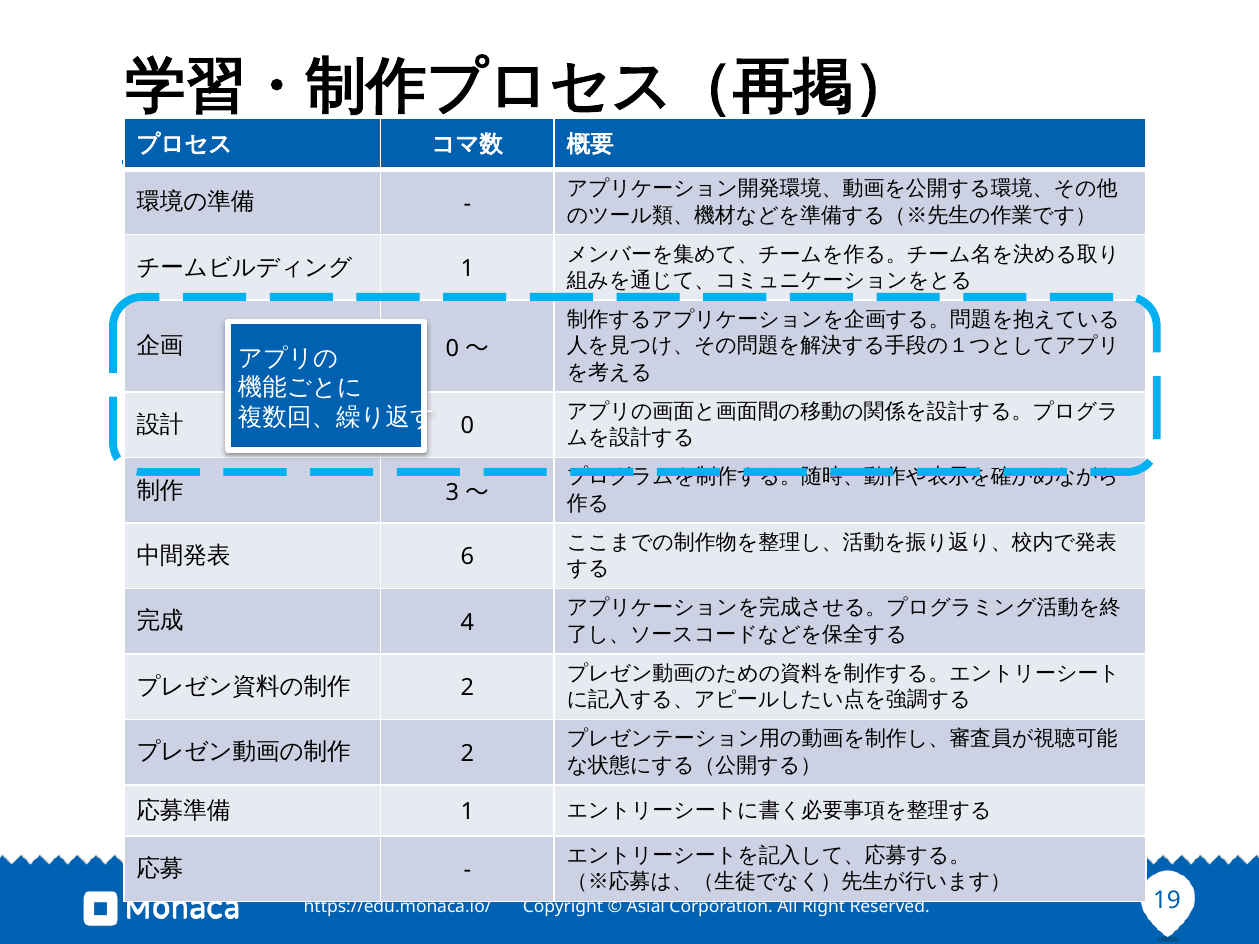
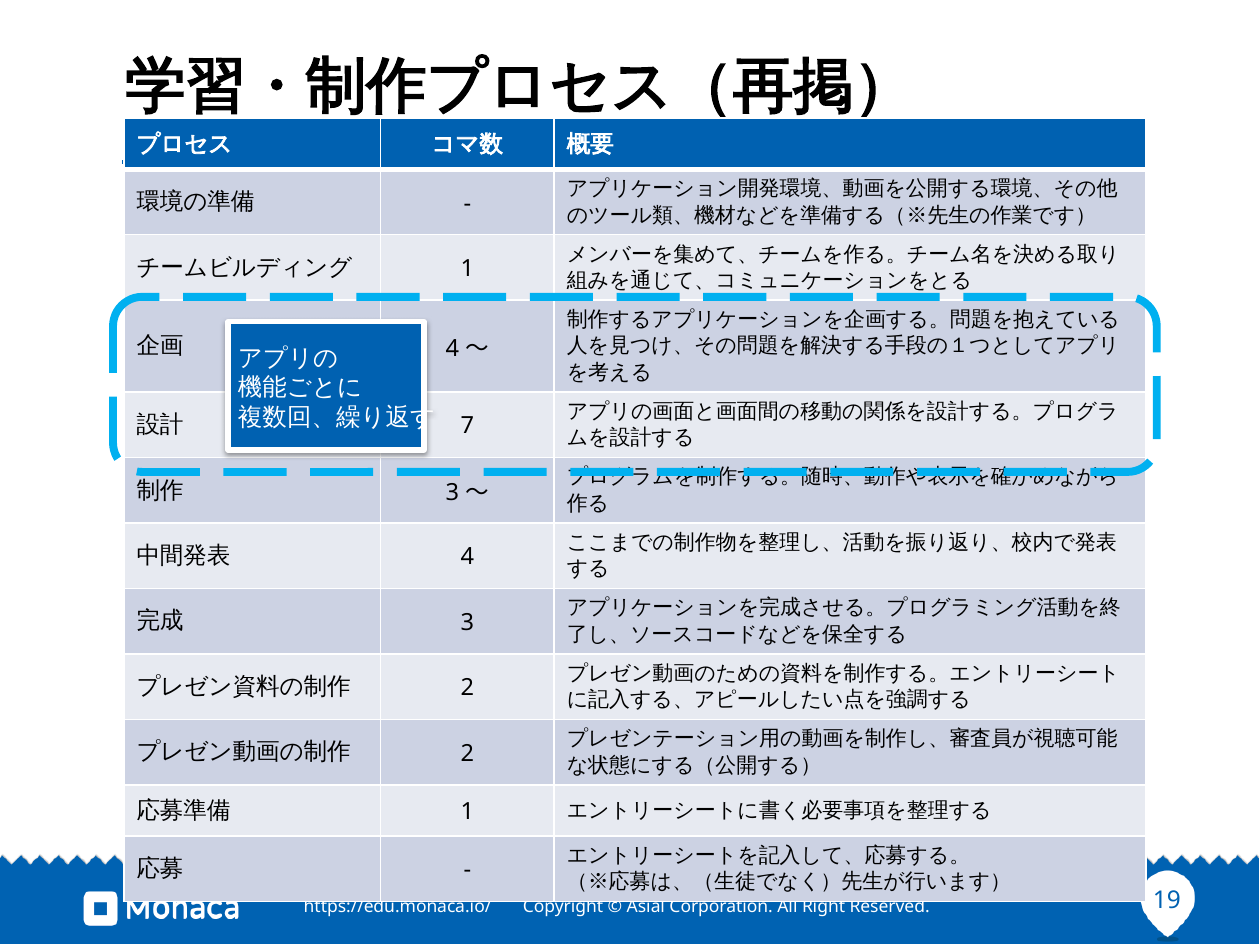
0 at (452, 349): 0 -> 4
0 at (467, 426): 0 -> 7
6 at (467, 557): 6 -> 4
4 at (467, 623): 4 -> 3
